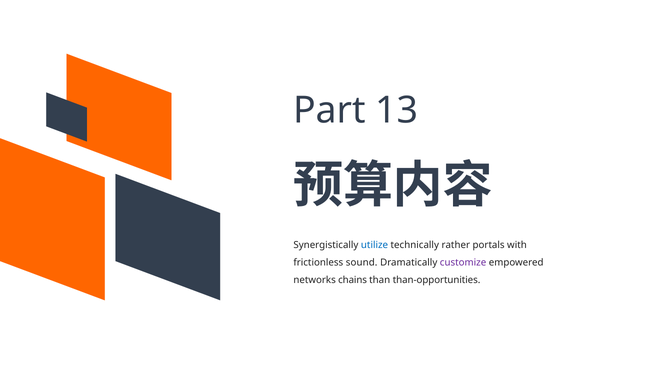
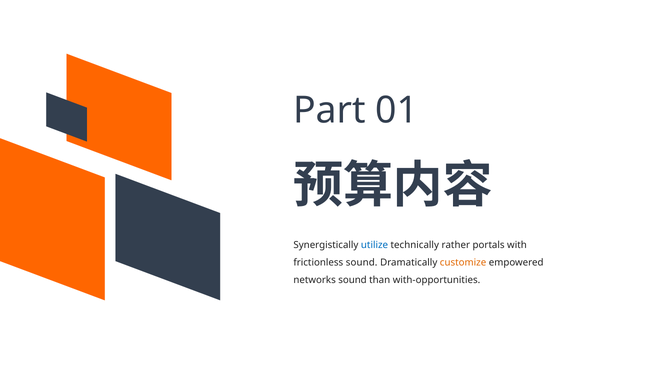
13: 13 -> 01
customize colour: purple -> orange
networks chains: chains -> sound
than-opportunities: than-opportunities -> with-opportunities
